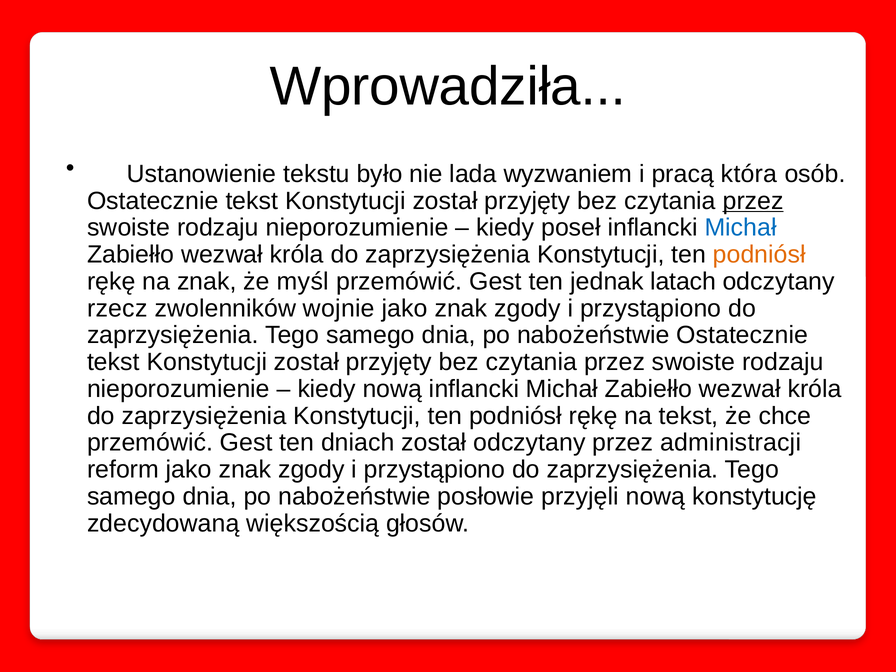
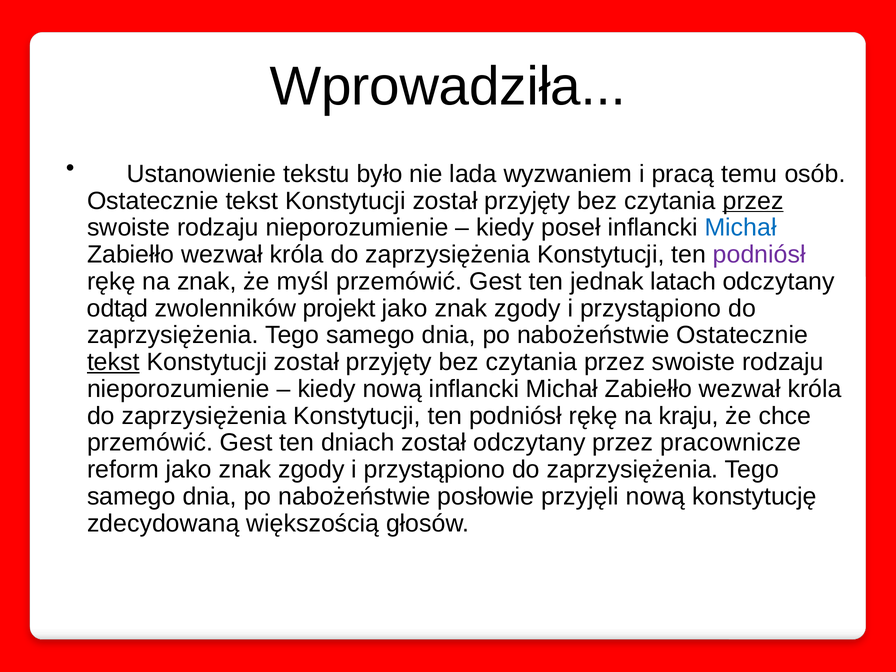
która: która -> temu
podniósł at (759, 255) colour: orange -> purple
rzecz: rzecz -> odtąd
wojnie: wojnie -> projekt
tekst at (113, 362) underline: none -> present
na tekst: tekst -> kraju
administracji: administracji -> pracownicze
